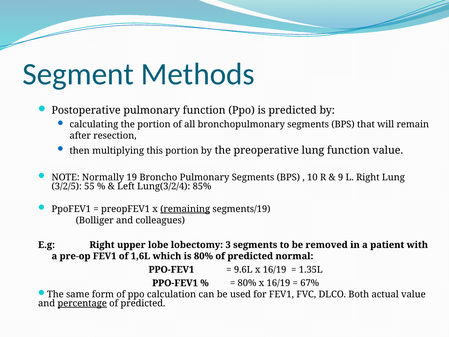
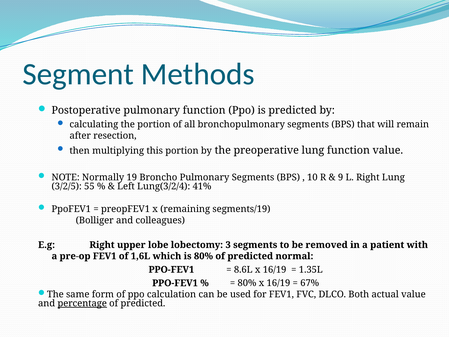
85%: 85% -> 41%
remaining underline: present -> none
9.6L: 9.6L -> 8.6L
